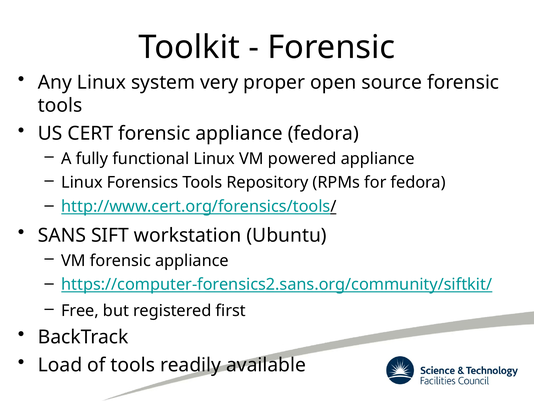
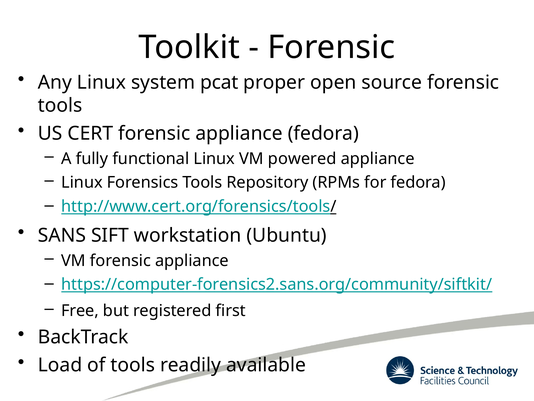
very: very -> pcat
